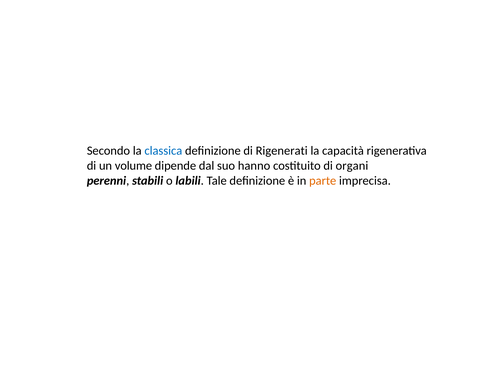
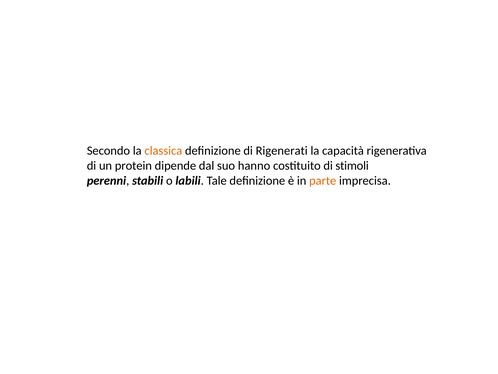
classica colour: blue -> orange
volume: volume -> protein
organi: organi -> stimoli
